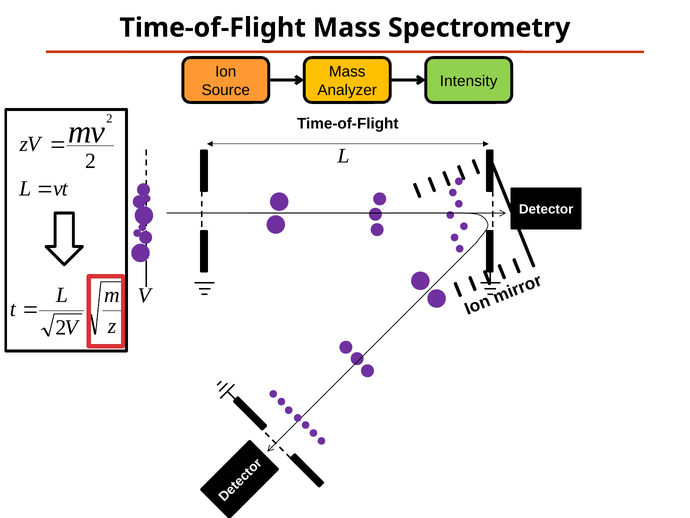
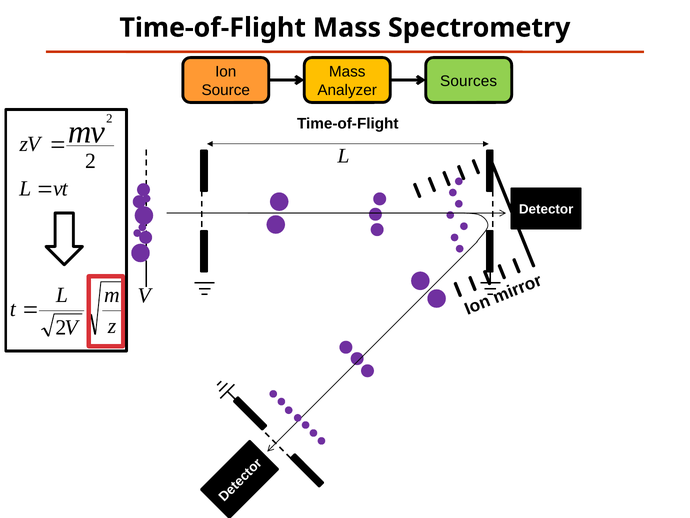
Intensity: Intensity -> Sources
